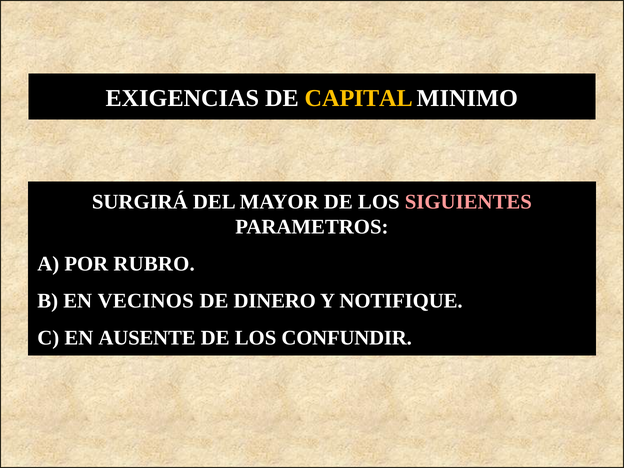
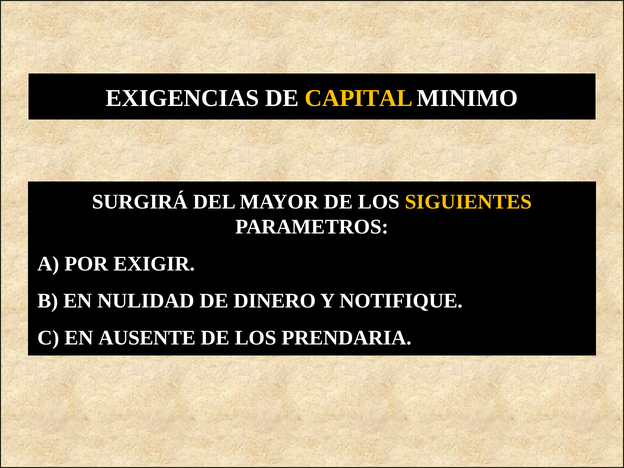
SIGUIENTES colour: pink -> yellow
RUBRO: RUBRO -> EXIGIR
VECINOS: VECINOS -> NULIDAD
CONFUNDIR: CONFUNDIR -> PRENDARIA
